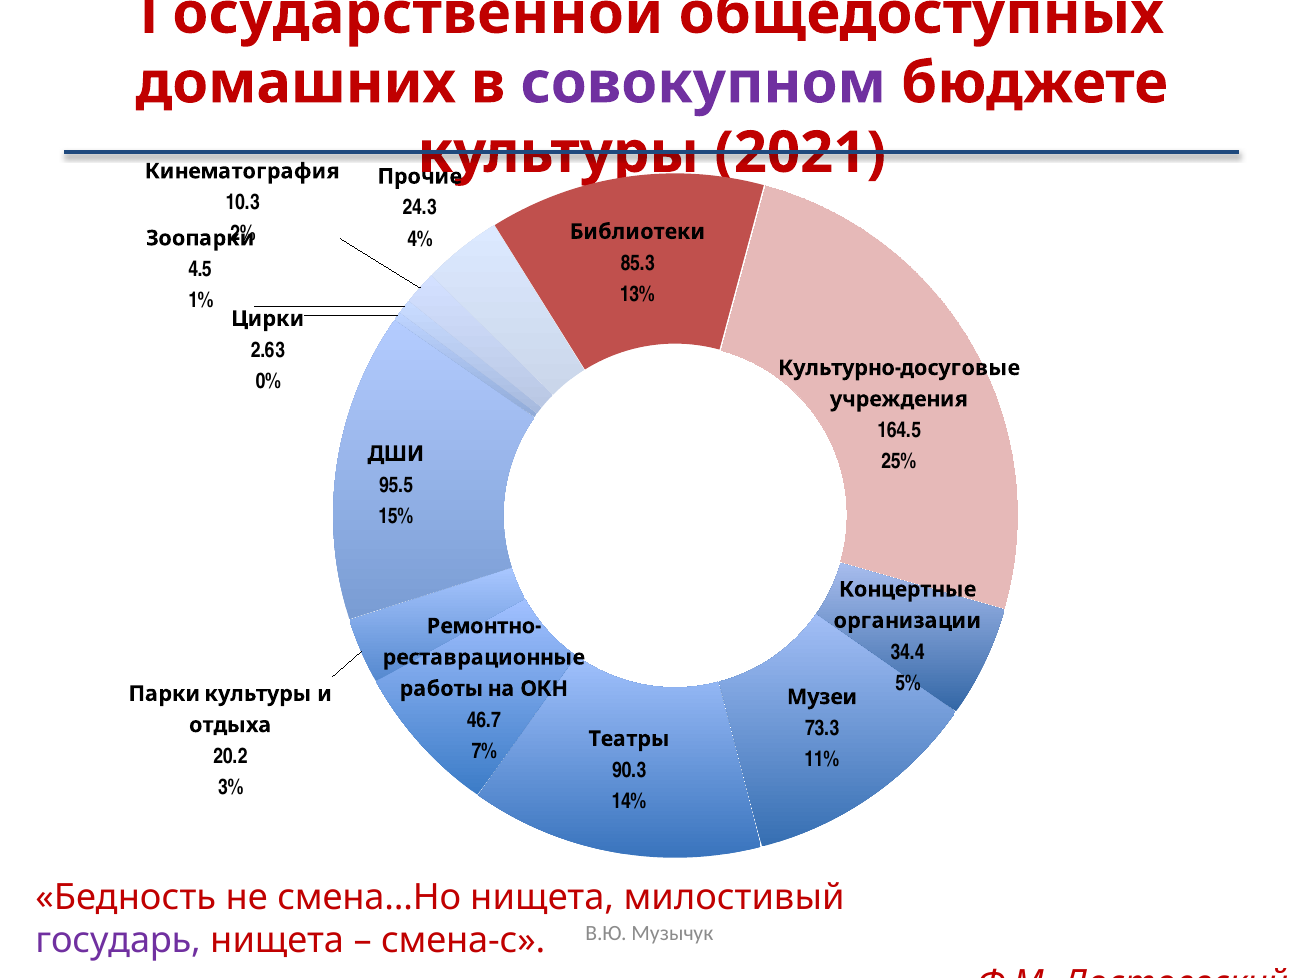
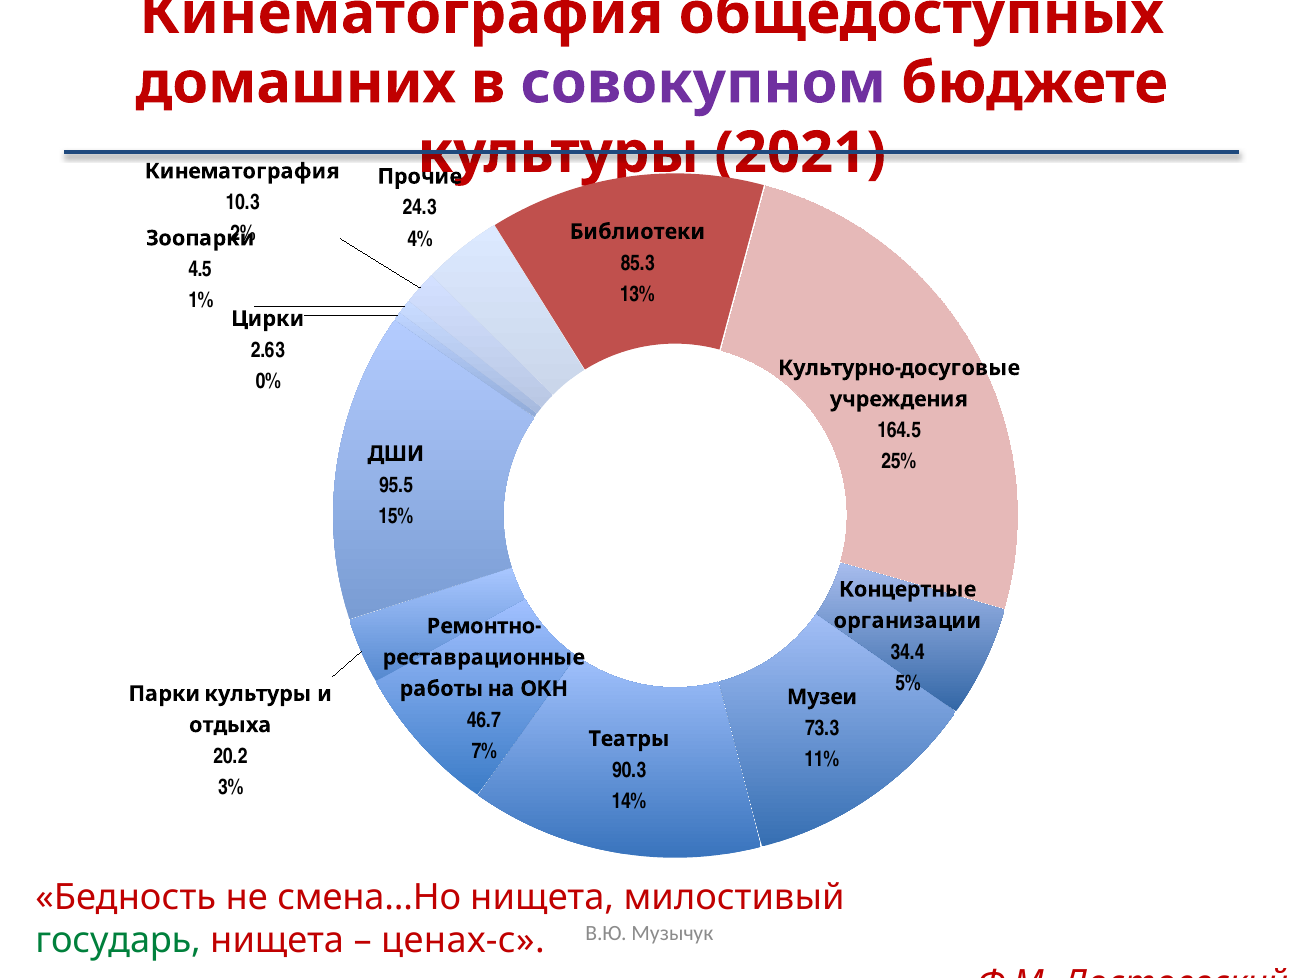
Государственной at (401, 14): Государственной -> Кинематография
государь colour: purple -> green
смена-с: смена-с -> ценах-с
